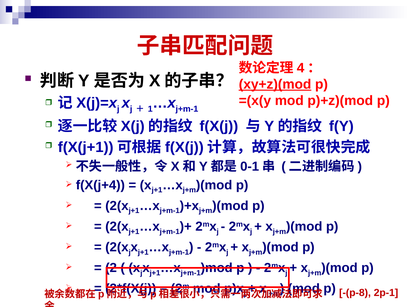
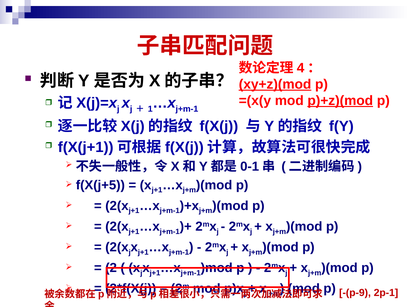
p)+z)(mod underline: none -> present
f(X(j+4: f(X(j+4 -> f(X(j+5
-(p-8: -(p-8 -> -(p-9
